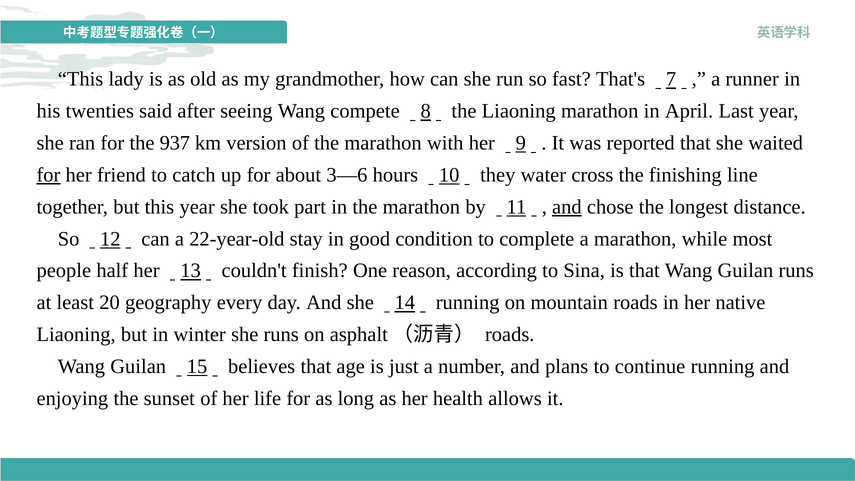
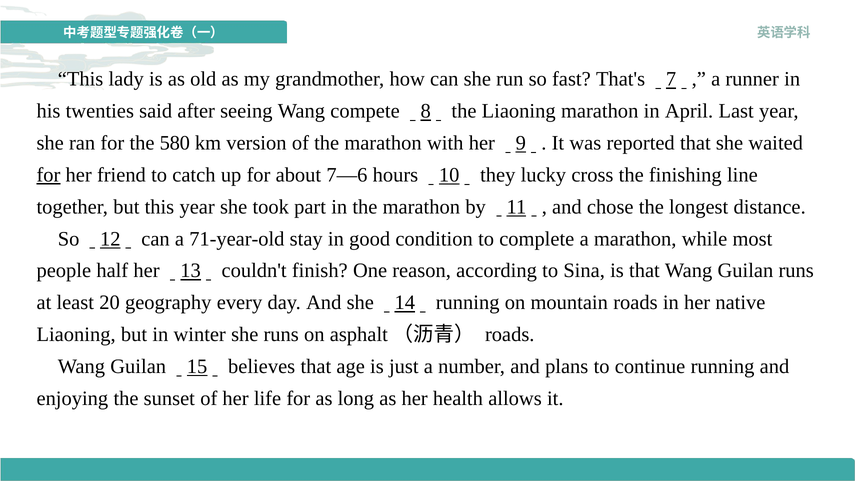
937: 937 -> 580
3—6: 3—6 -> 7—6
water: water -> lucky
and at (567, 207) underline: present -> none
22-year-old: 22-year-old -> 71-year-old
